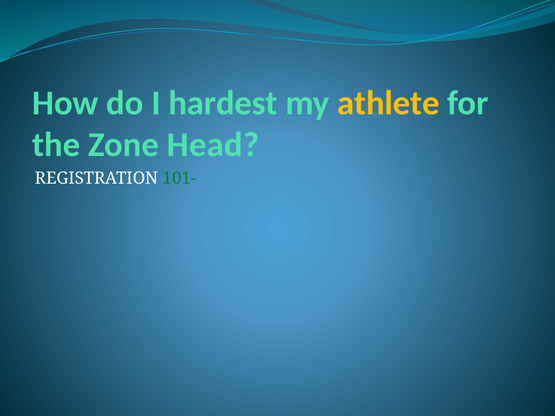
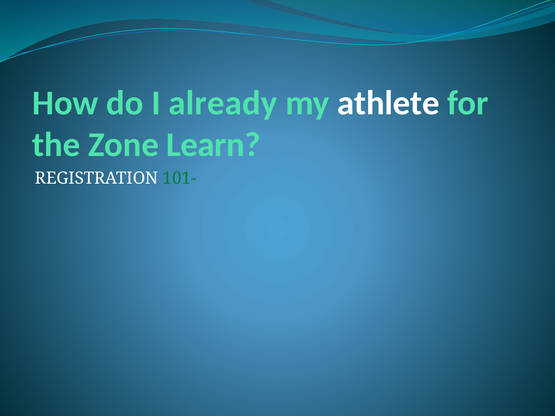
hardest: hardest -> already
athlete colour: yellow -> white
Head: Head -> Learn
